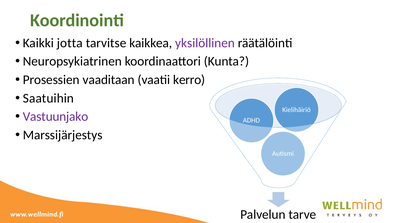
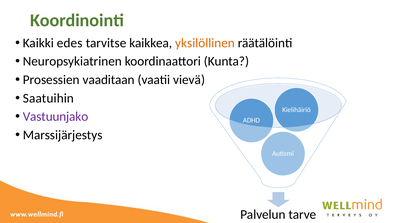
jotta: jotta -> edes
yksilöllinen colour: purple -> orange
kerro: kerro -> vievä
